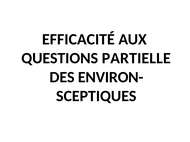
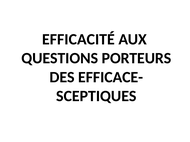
PARTIELLE: PARTIELLE -> PORTEURS
ENVIRON-: ENVIRON- -> EFFICACE-
